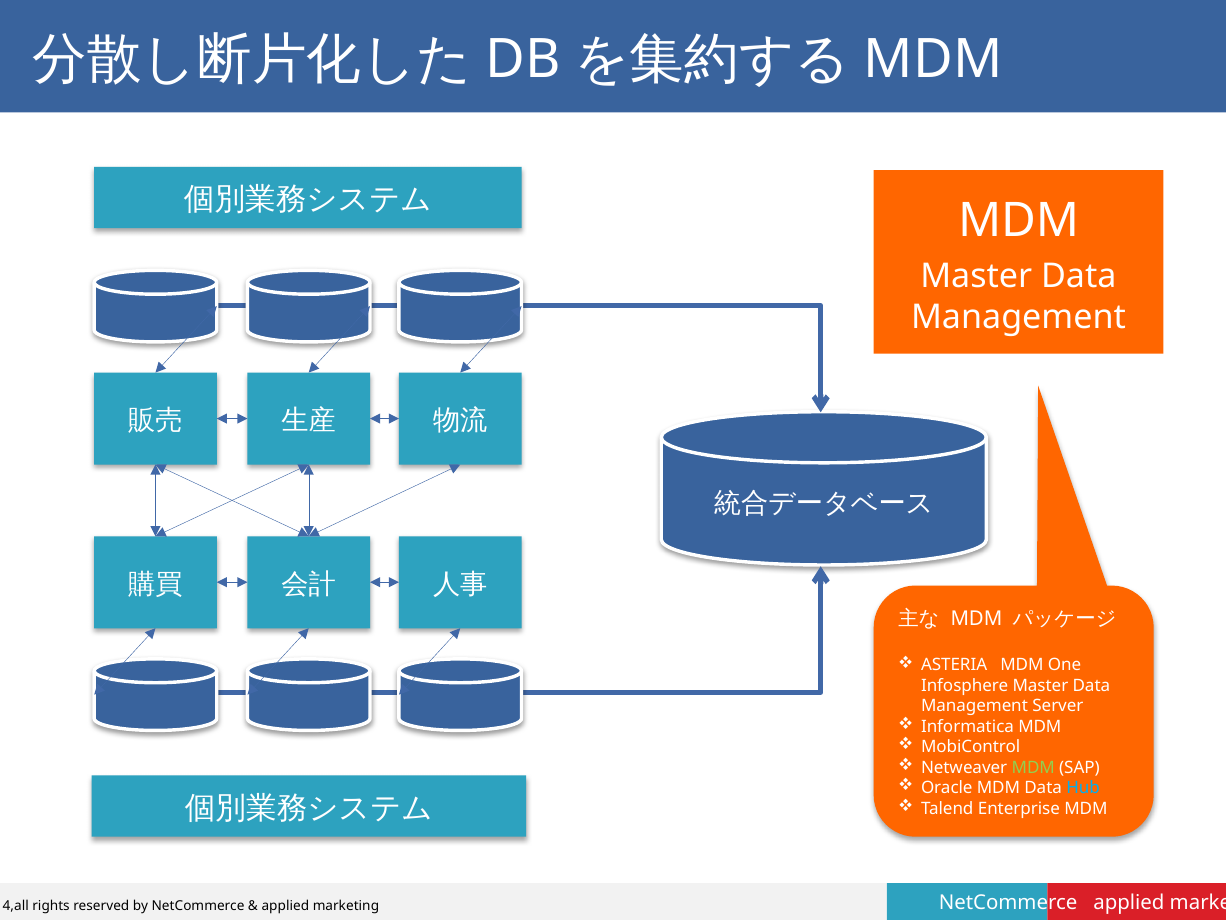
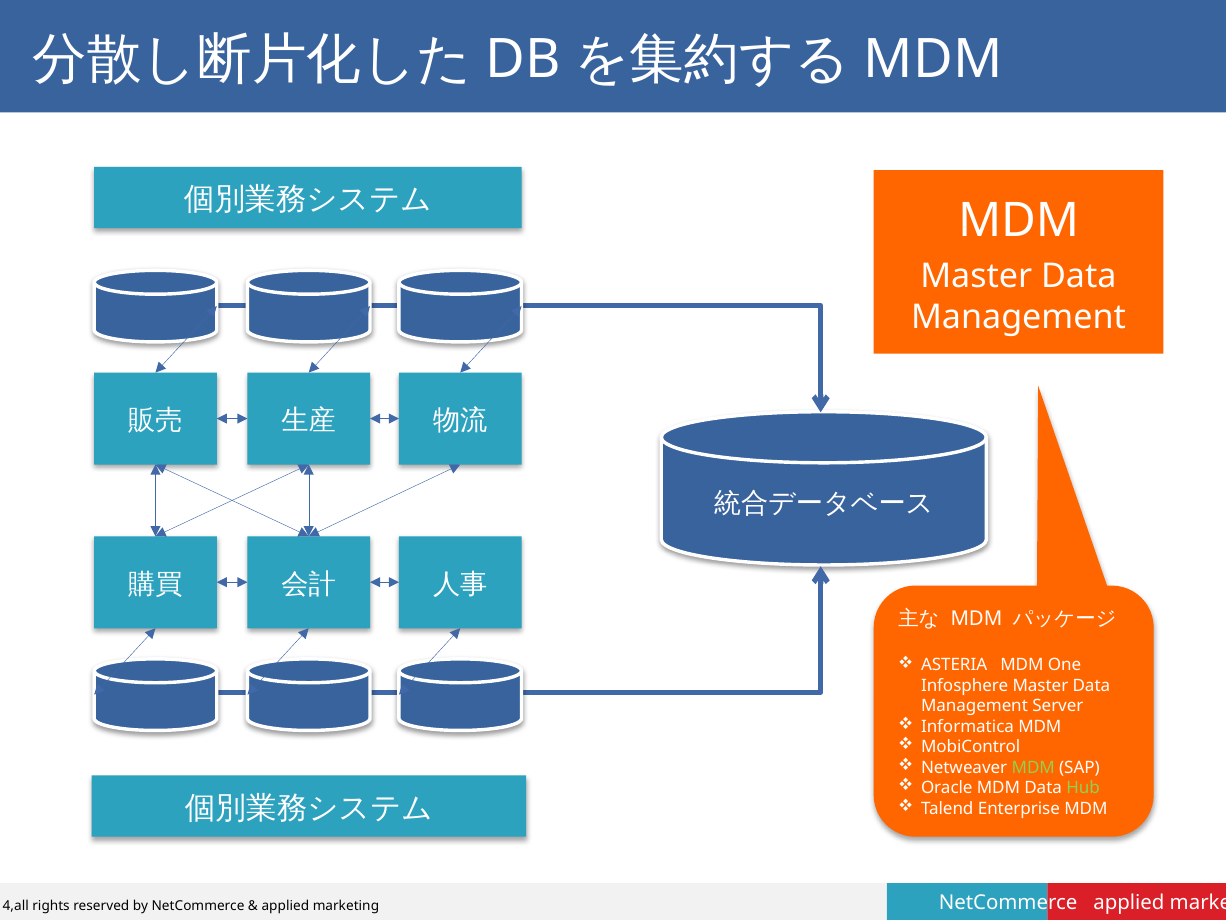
Hub colour: light blue -> light green
